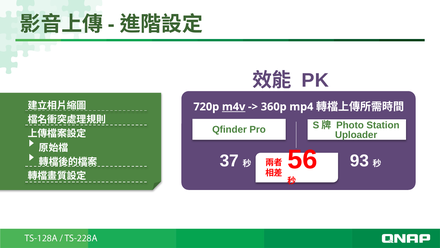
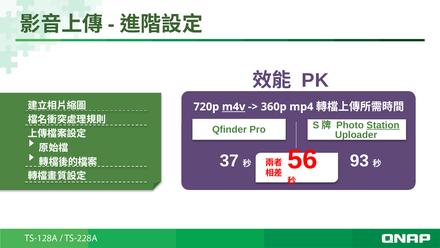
Station underline: none -> present
